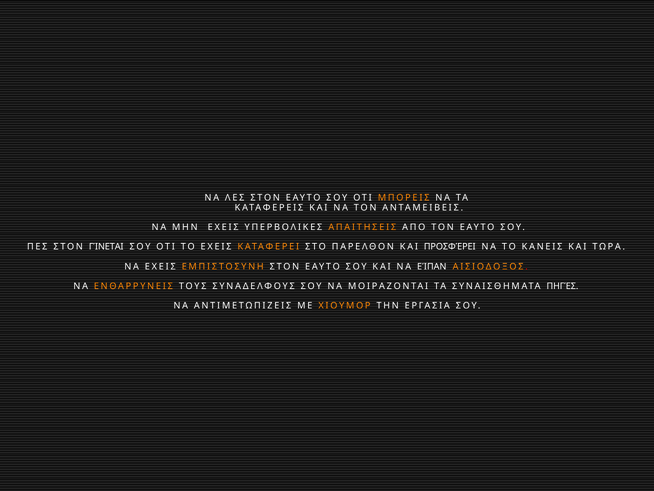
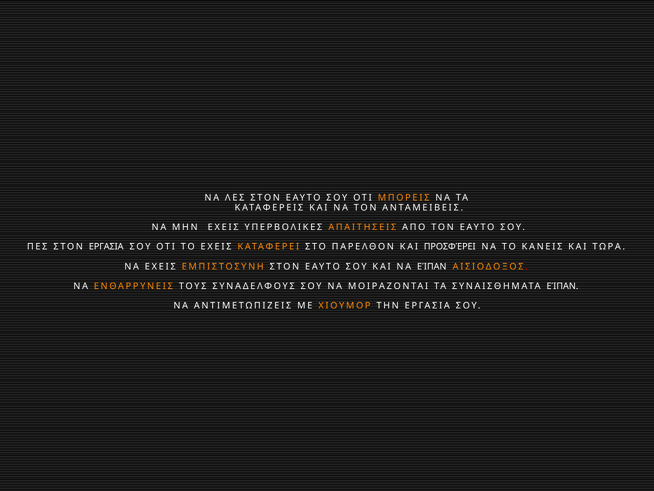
ΣΤΟΝ ΓΊΝΕΤΑΙ: ΓΊΝΕΤΑΙ -> ΕΡΓΑΣΙΑ
ΣΥΝΑΙΣΘΗΜΑΤΑ ΠΗΓΈΣ: ΠΗΓΈΣ -> ΕΊΠΑΝ
